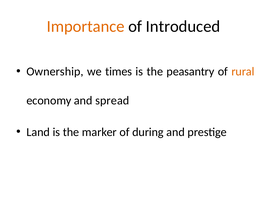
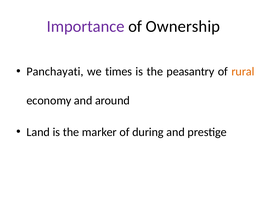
Importance colour: orange -> purple
Introduced: Introduced -> Ownership
Ownership: Ownership -> Panchayati
spread: spread -> around
